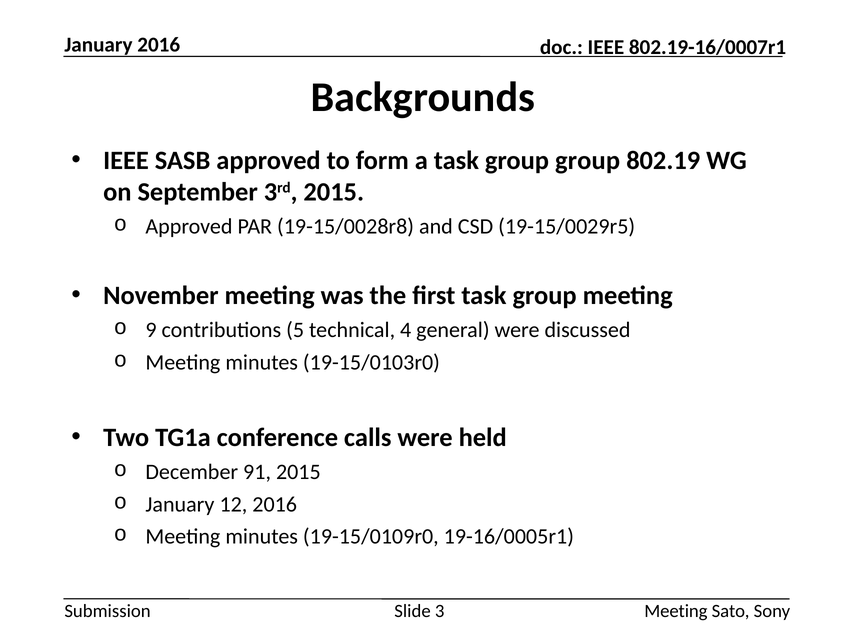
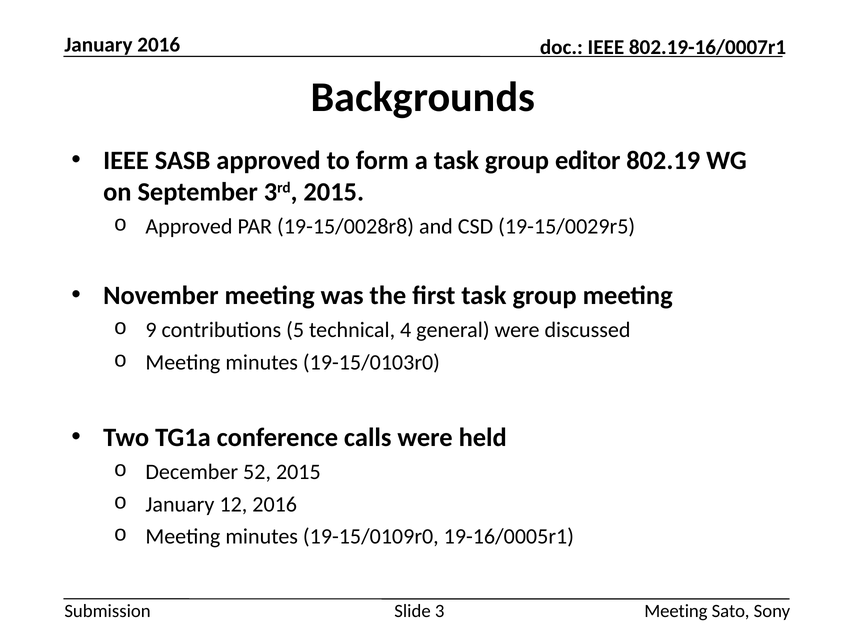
group group: group -> editor
91: 91 -> 52
